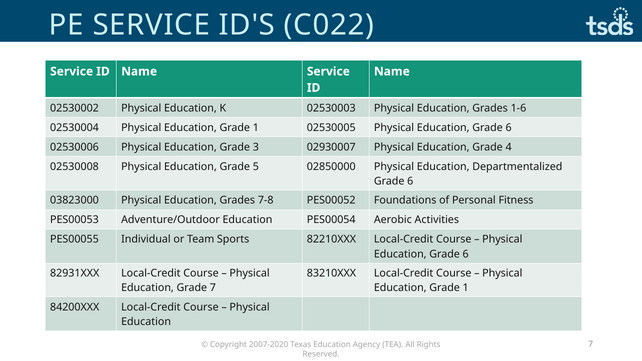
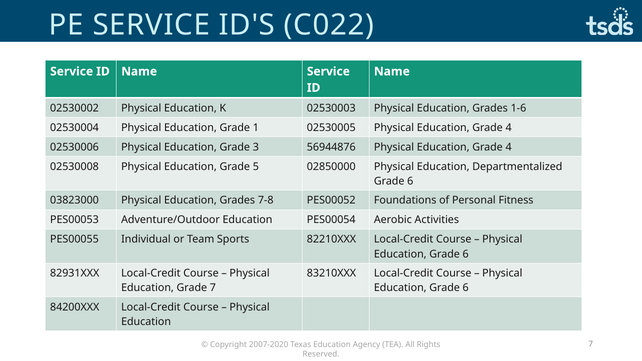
6 at (509, 128): 6 -> 4
02930007: 02930007 -> 56944876
1 at (466, 288): 1 -> 6
